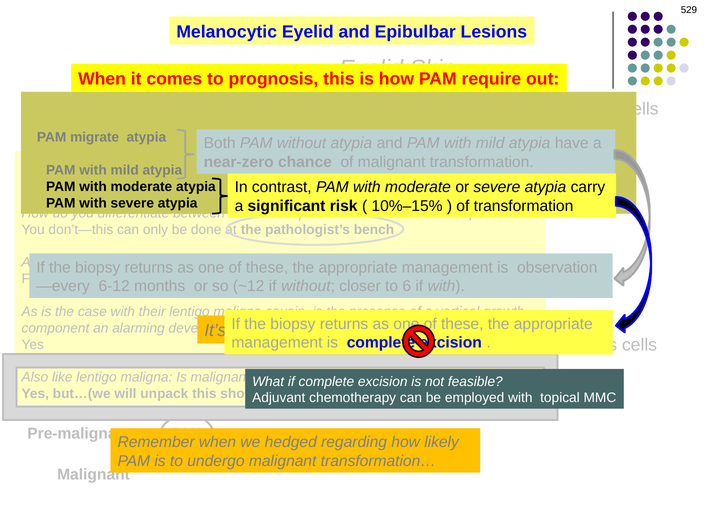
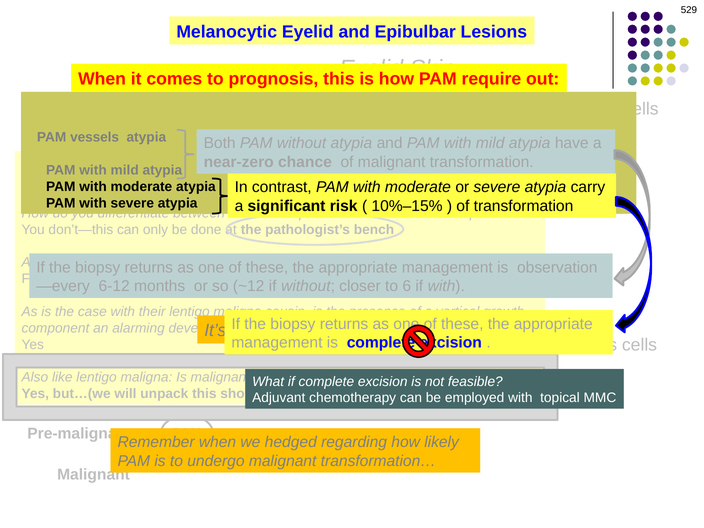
migrate: migrate -> vessels
